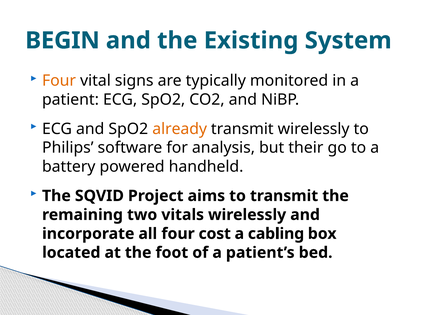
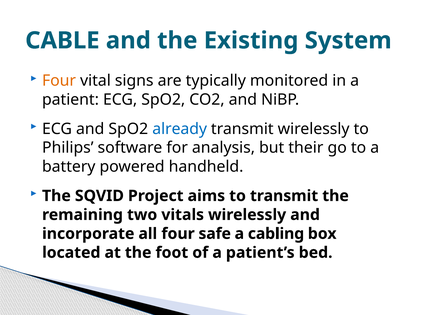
BEGIN: BEGIN -> CABLE
already colour: orange -> blue
cost: cost -> safe
